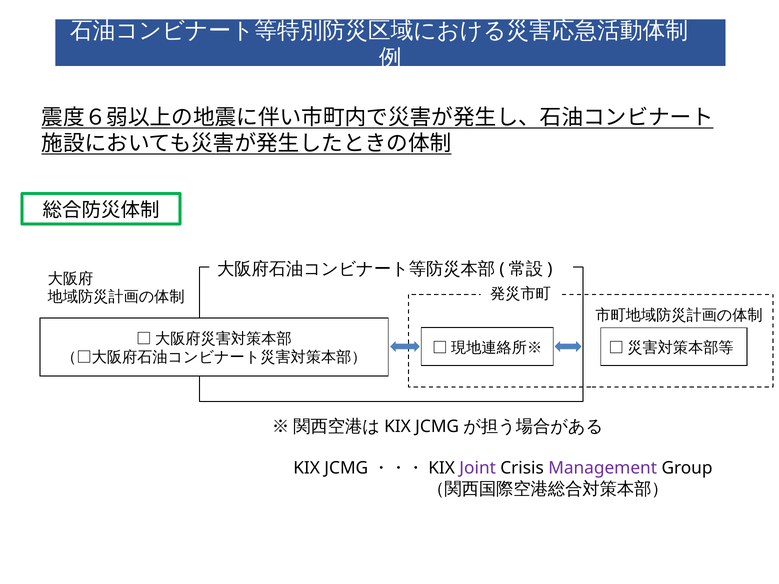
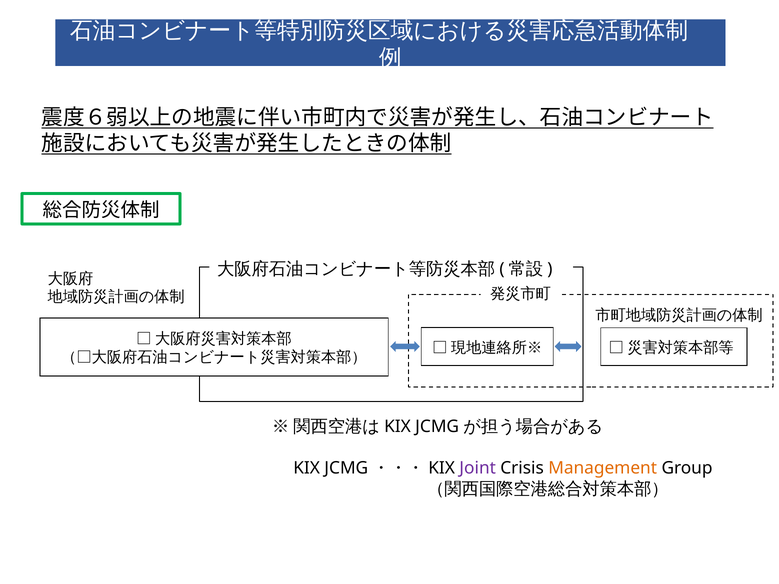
Management colour: purple -> orange
